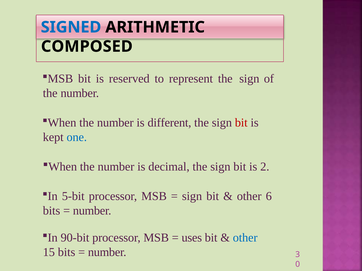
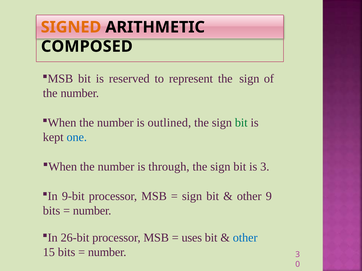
SIGNED colour: blue -> orange
different: different -> outlined
bit at (241, 123) colour: red -> green
decimal: decimal -> through
is 2: 2 -> 3
5-bit: 5-bit -> 9-bit
6: 6 -> 9
90-bit: 90-bit -> 26-bit
